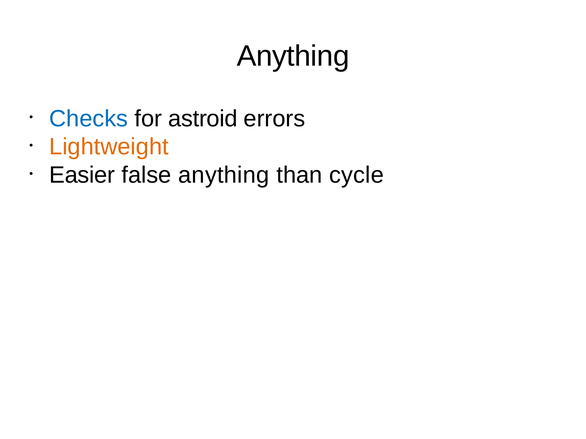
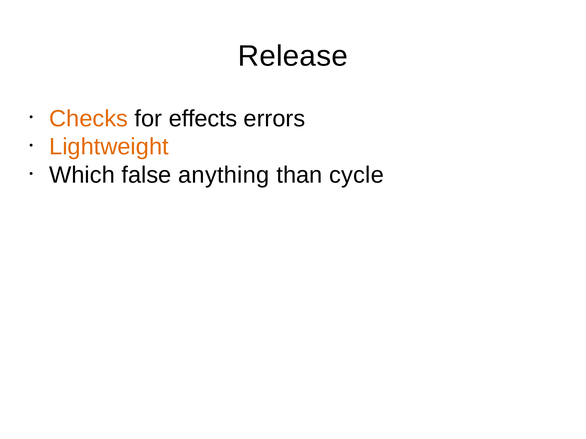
Anything at (293, 56): Anything -> Release
Checks colour: blue -> orange
astroid: astroid -> effects
Easier: Easier -> Which
